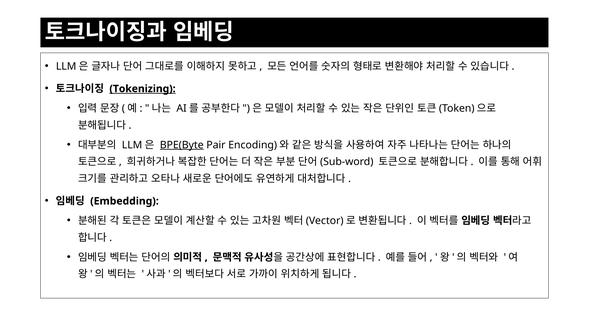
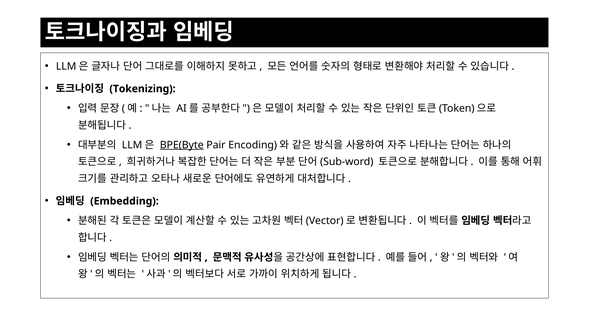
Tokenizing underline: present -> none
